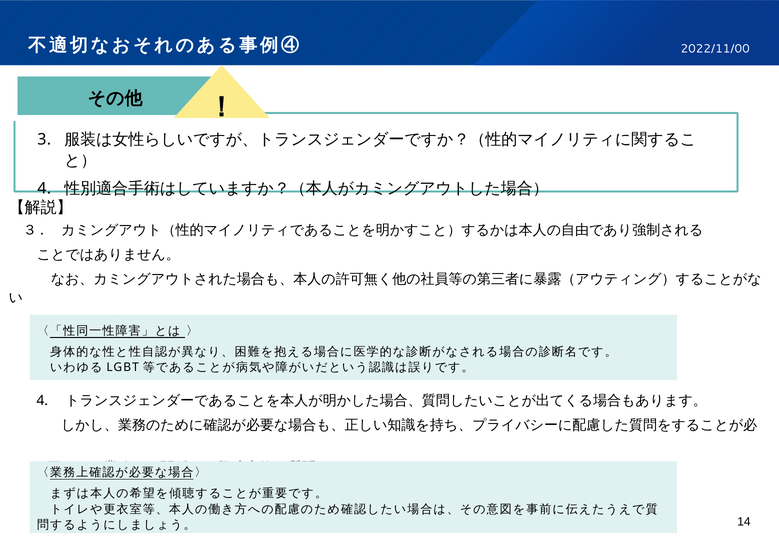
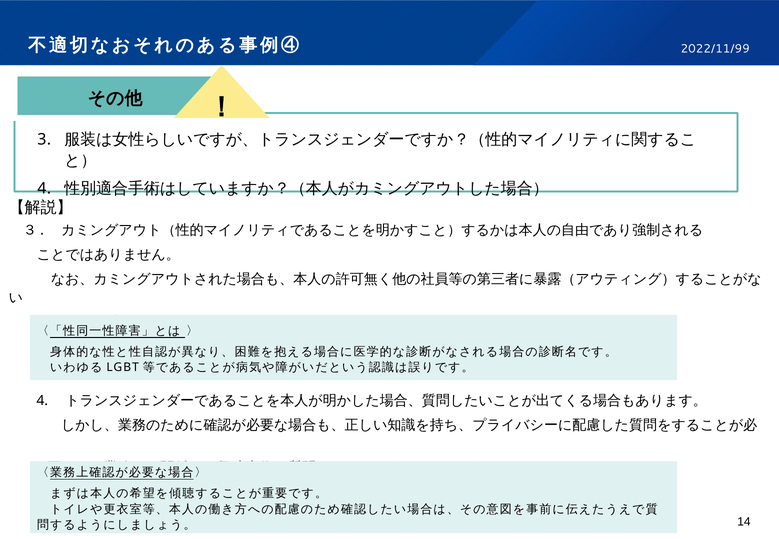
2022/11/00: 2022/11/00 -> 2022/11/99
